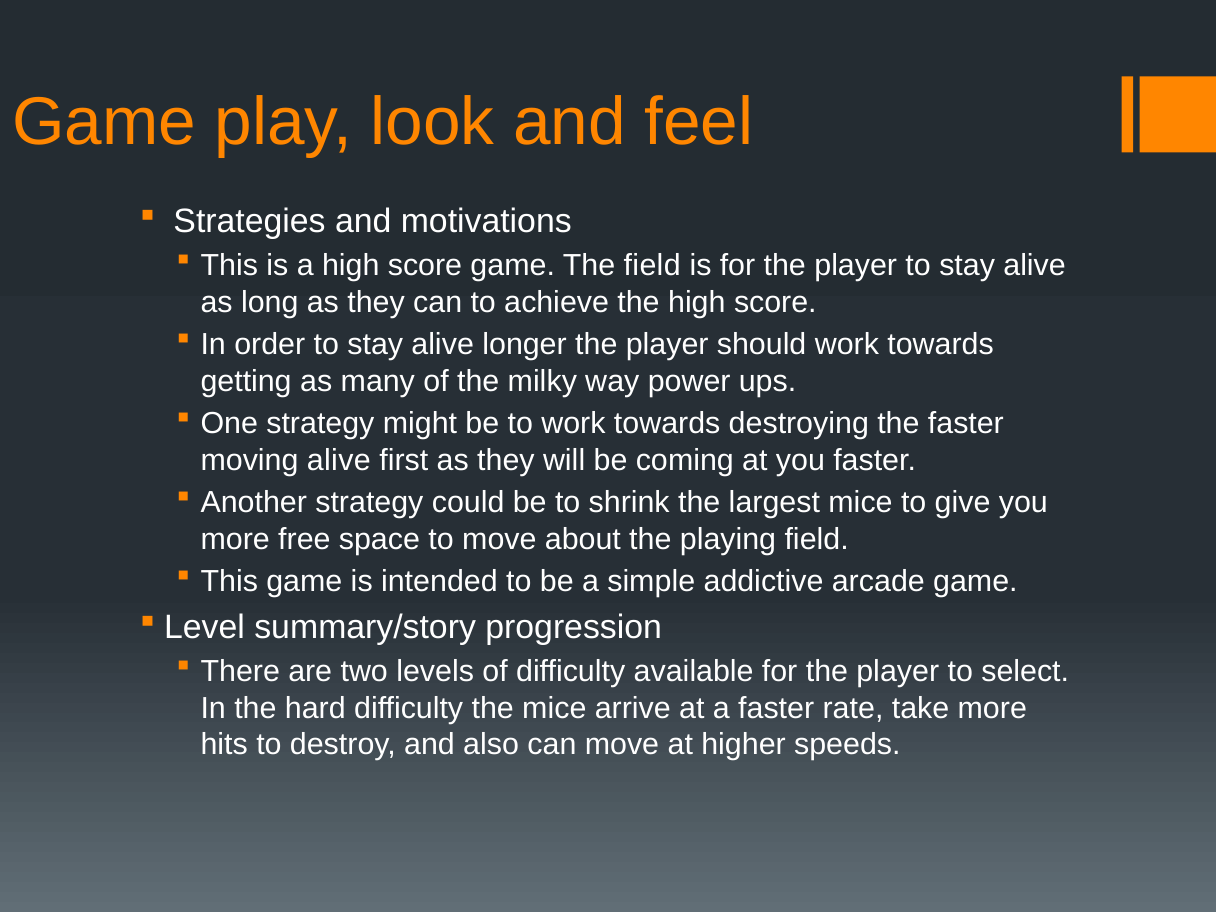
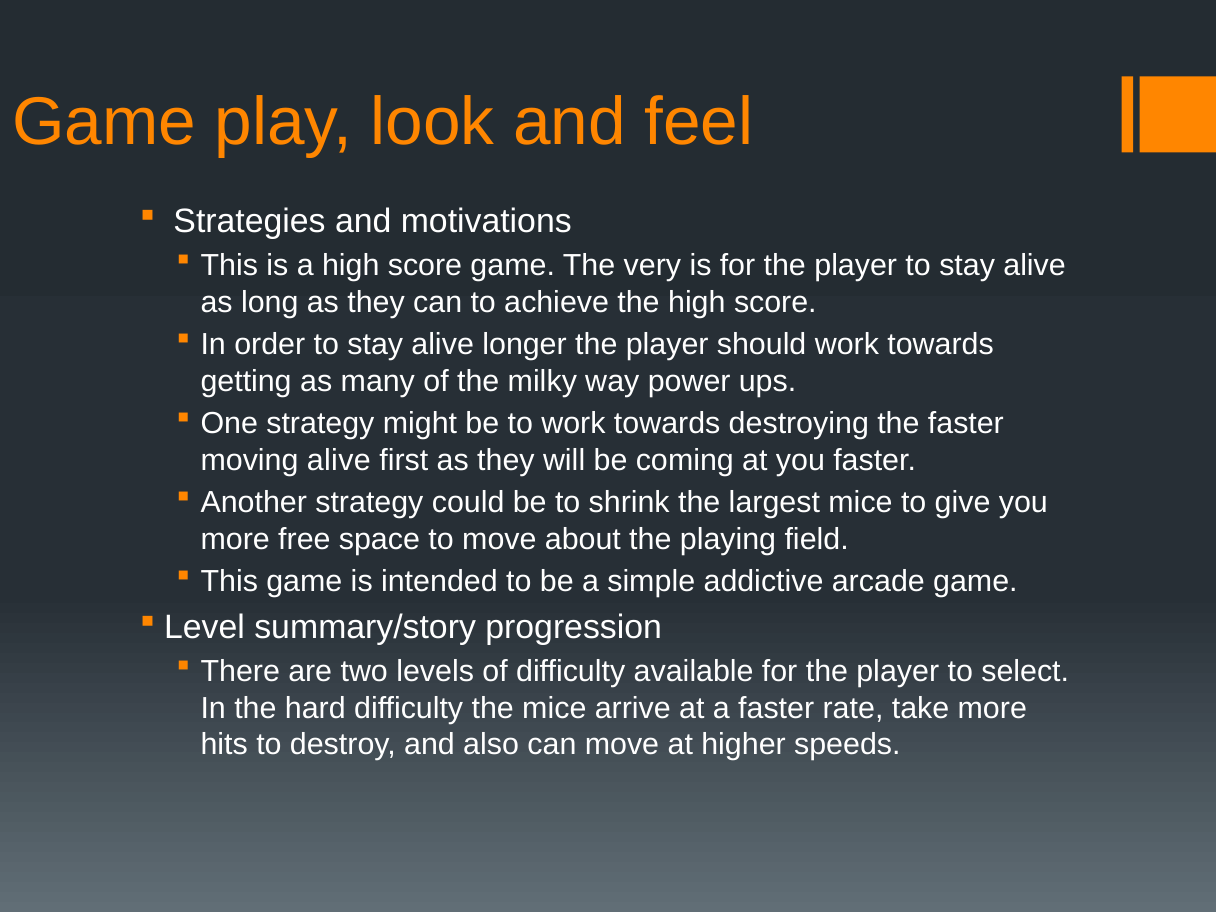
The field: field -> very
